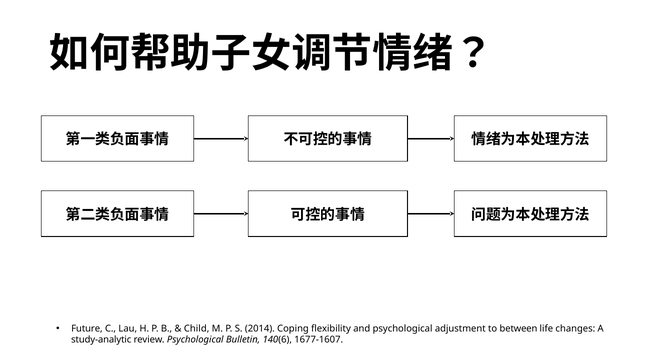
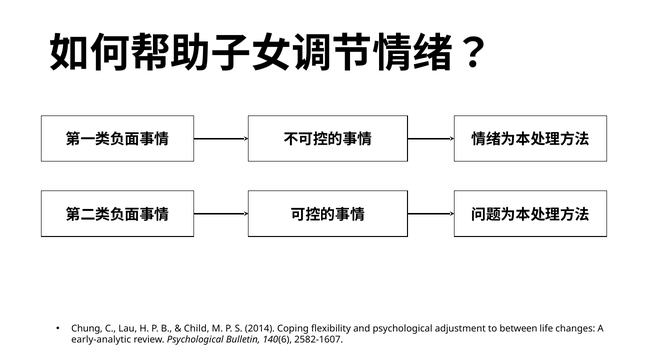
Future: Future -> Chung
study-analytic: study-analytic -> early-analytic
1677-1607: 1677-1607 -> 2582-1607
